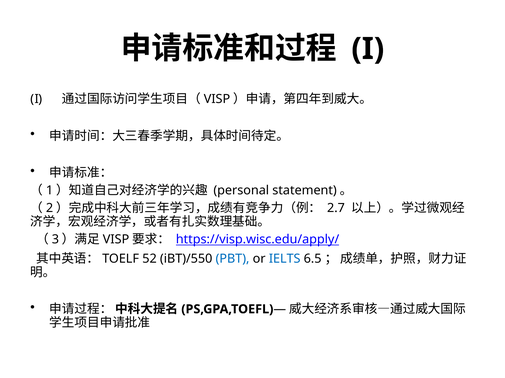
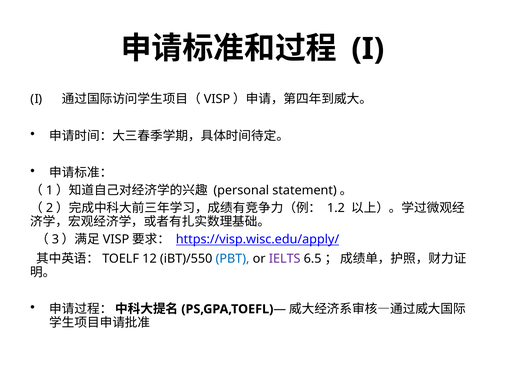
2.7: 2.7 -> 1.2
52: 52 -> 12
IELTS colour: blue -> purple
